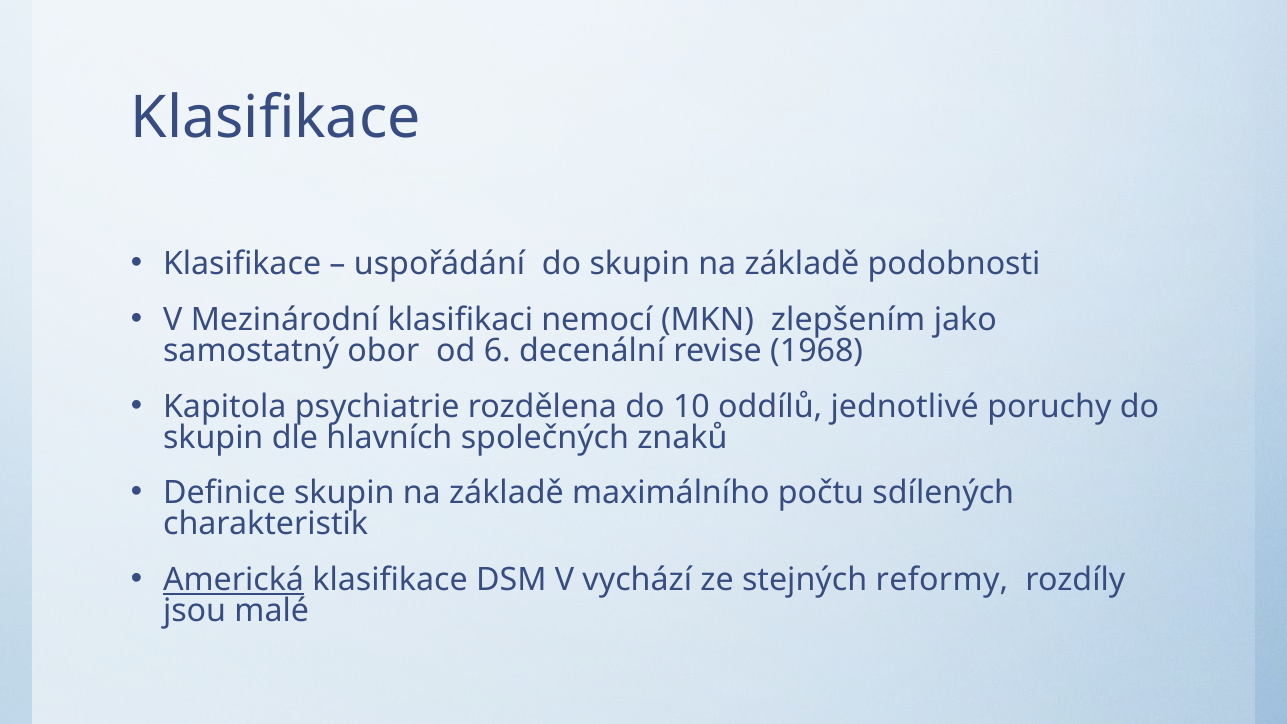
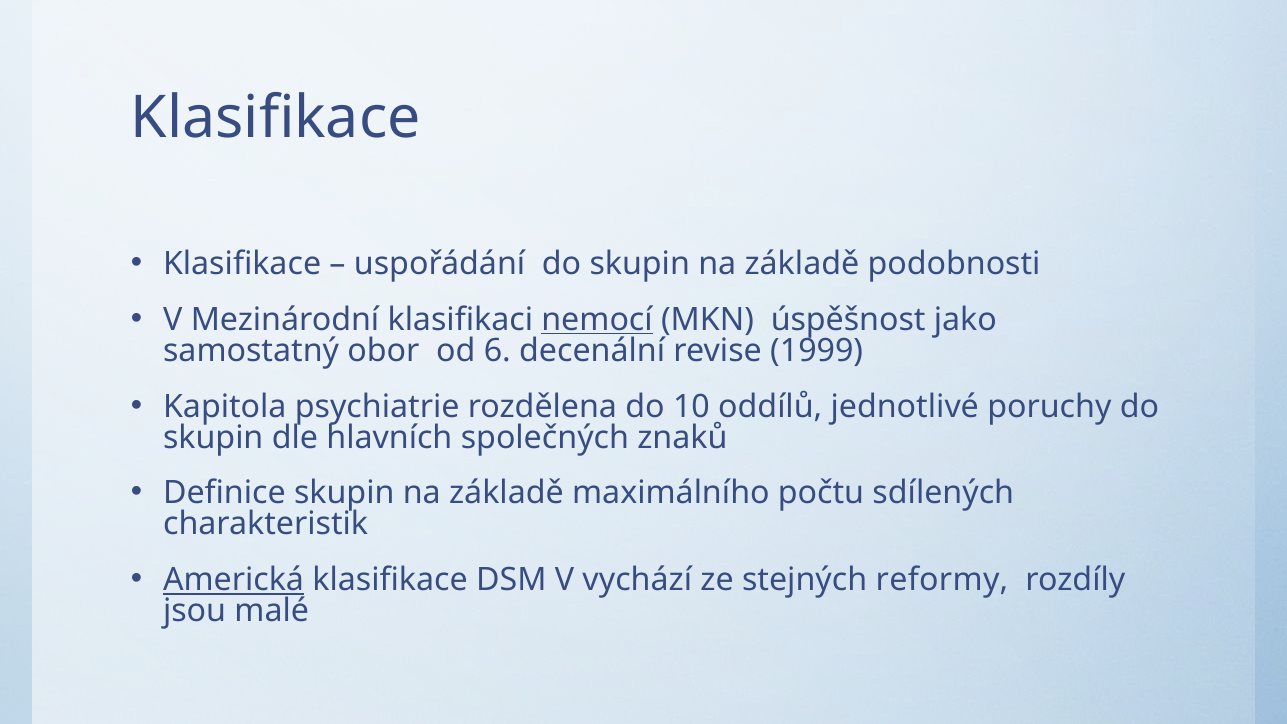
nemocí underline: none -> present
zlepšením: zlepšením -> úspěšnost
1968: 1968 -> 1999
